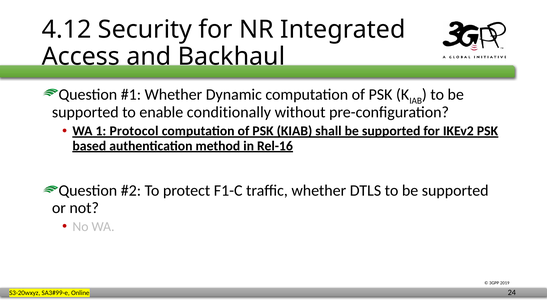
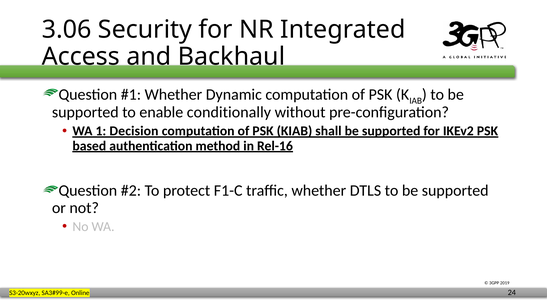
4.12: 4.12 -> 3.06
Protocol: Protocol -> Decision
